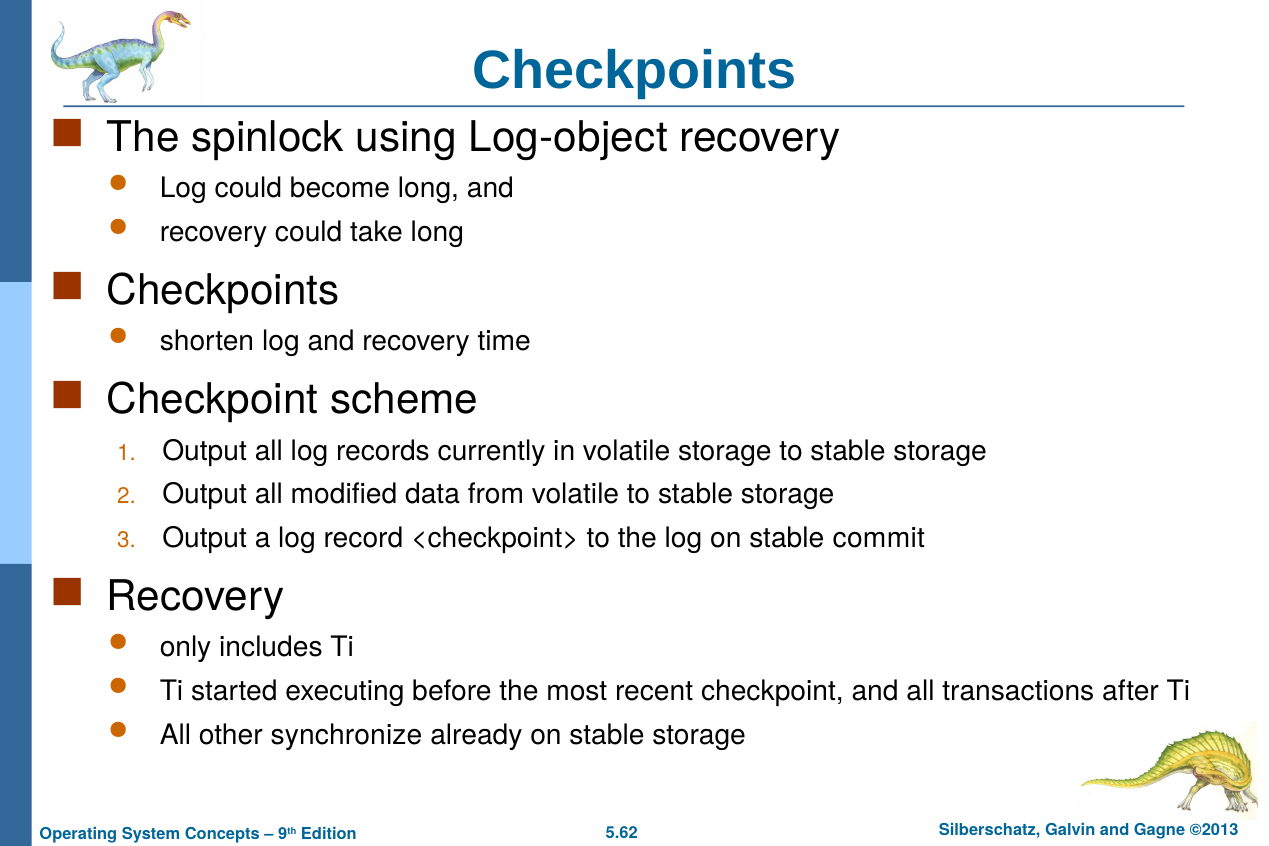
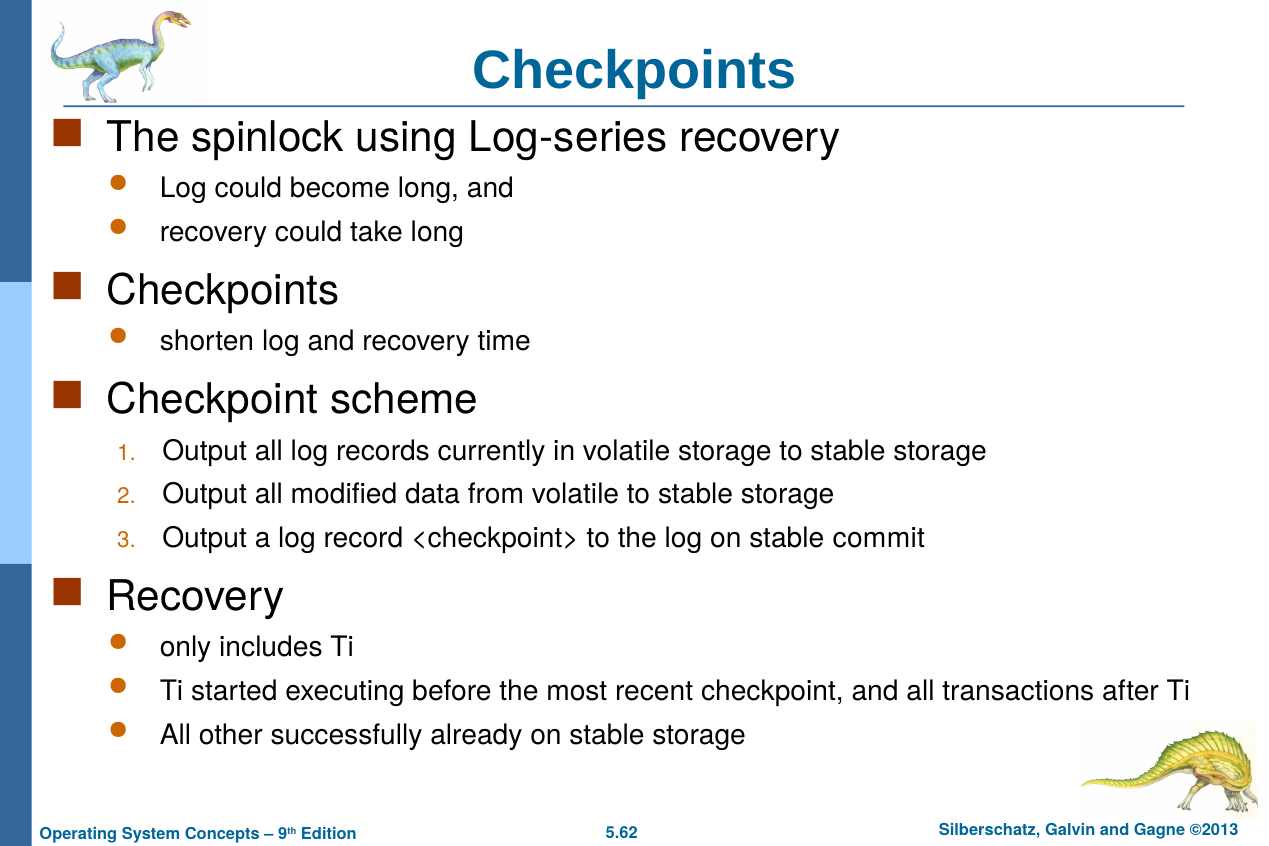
Log-object: Log-object -> Log-series
synchronize: synchronize -> successfully
